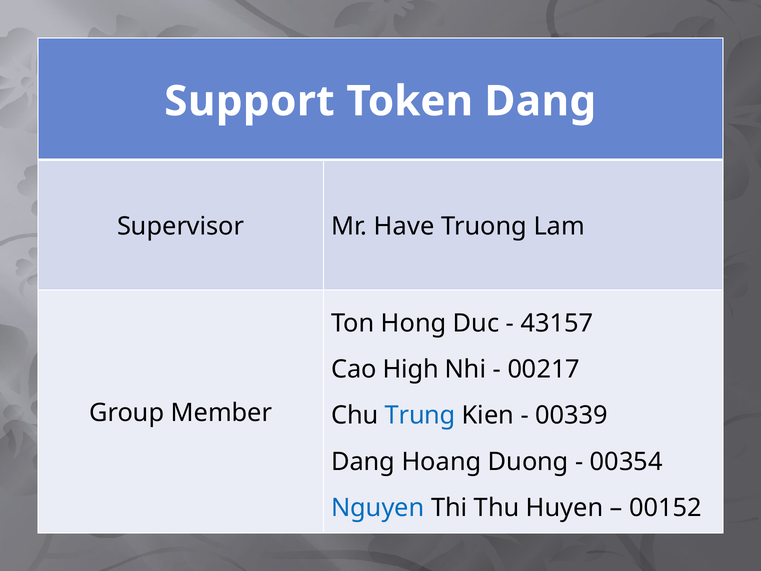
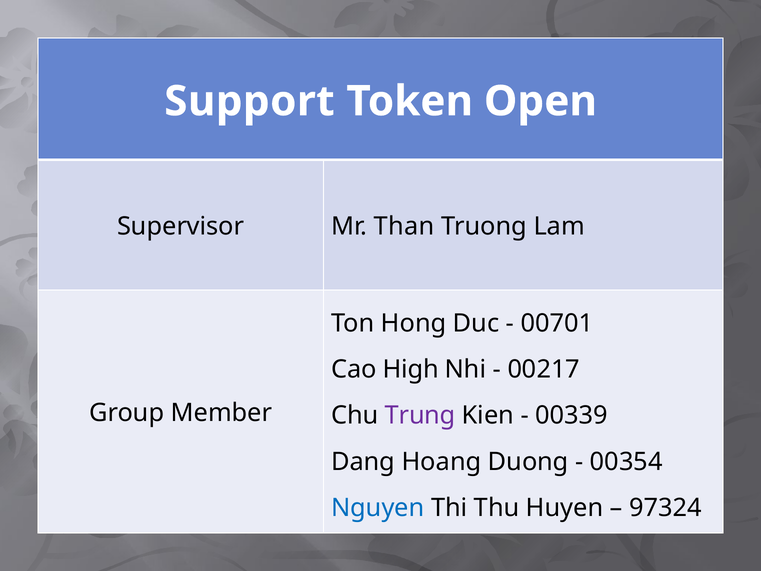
Token Dang: Dang -> Open
Have: Have -> Than
43157: 43157 -> 00701
Trung colour: blue -> purple
00152: 00152 -> 97324
